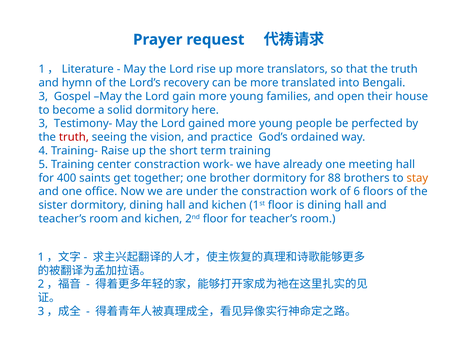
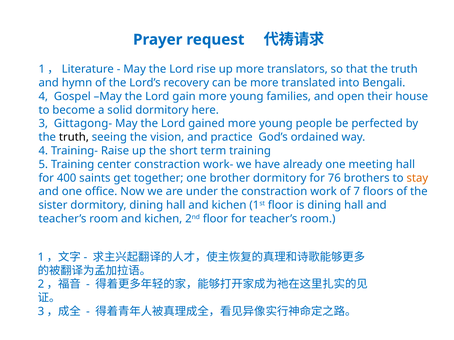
3 at (43, 97): 3 -> 4
Testimony-: Testimony- -> Gittagong-
truth at (74, 137) colour: red -> black
88: 88 -> 76
6: 6 -> 7
